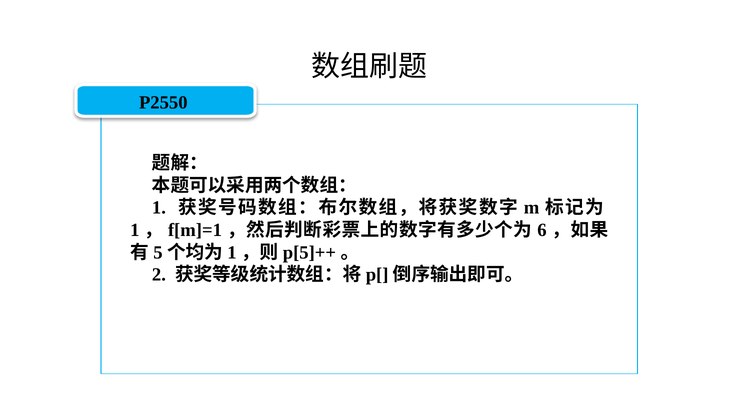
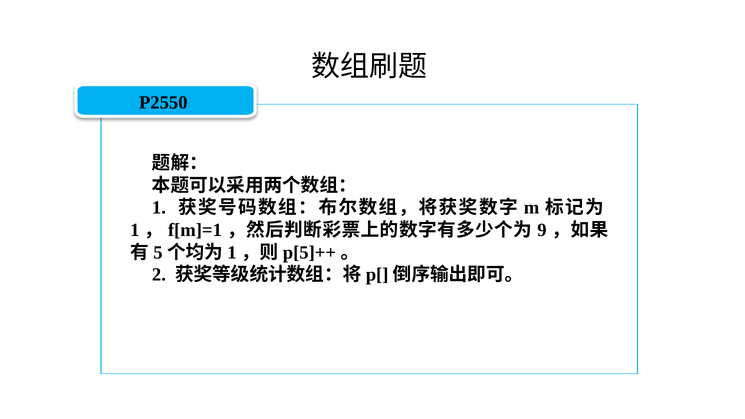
6: 6 -> 9
